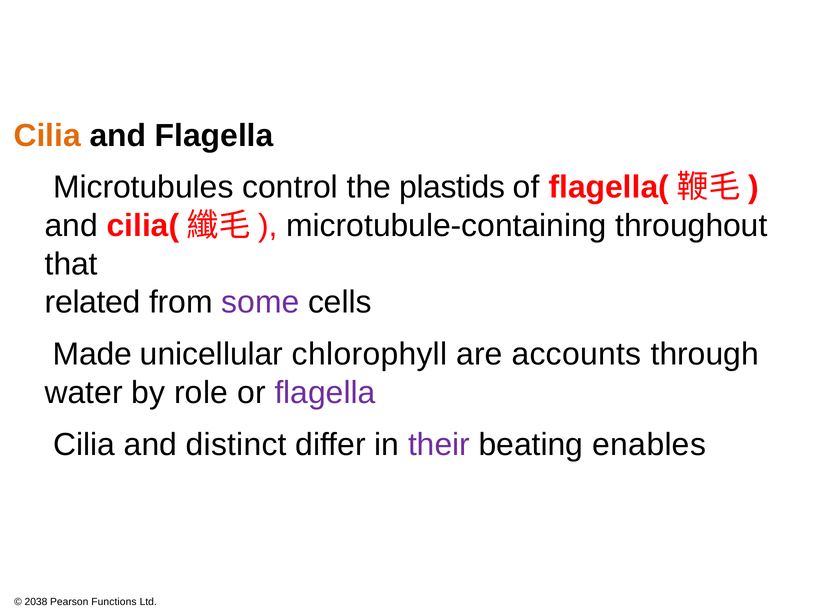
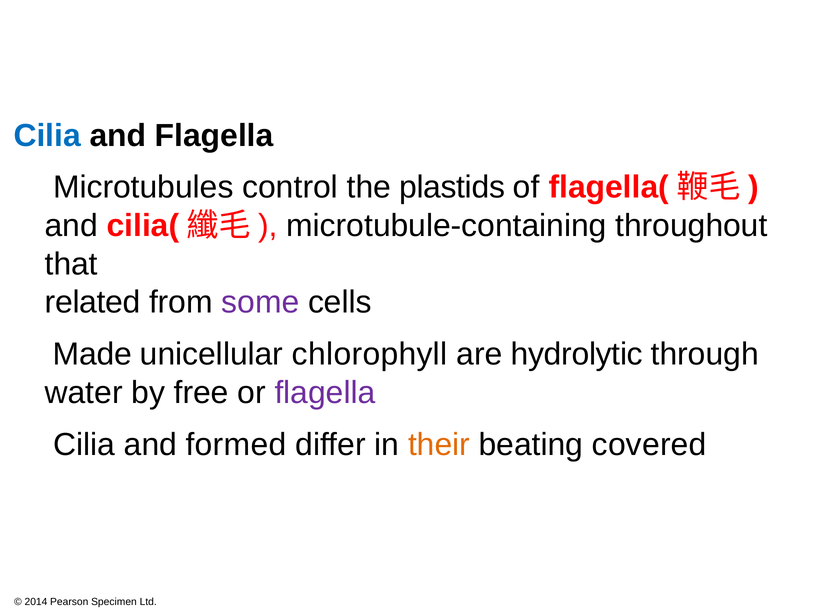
Cilia at (47, 136) colour: orange -> blue
accounts: accounts -> hydrolytic
role: role -> free
distinct: distinct -> formed
their colour: purple -> orange
enables: enables -> covered
2038: 2038 -> 2014
Functions: Functions -> Specimen
